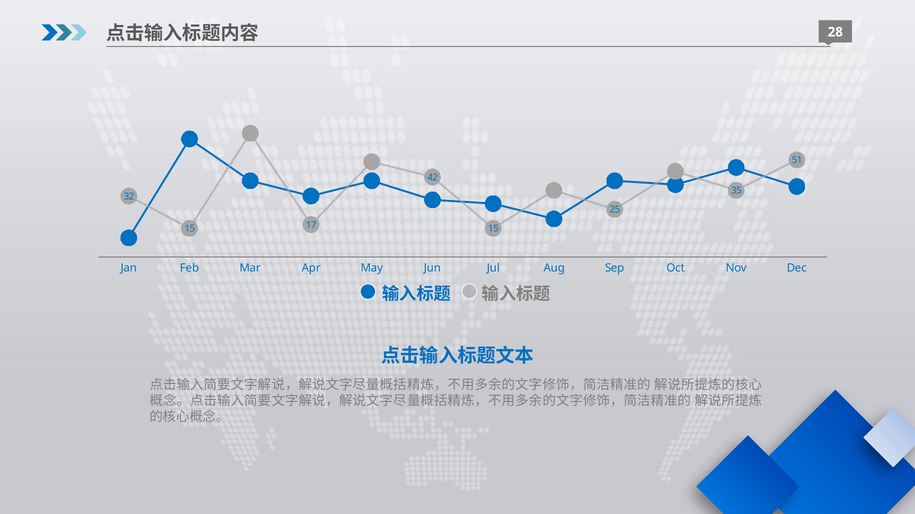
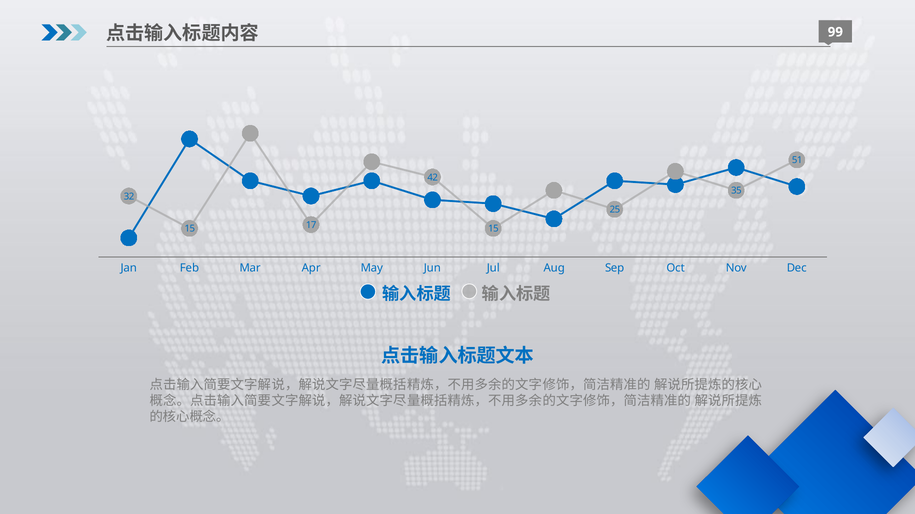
28 at (835, 32): 28 -> 99
